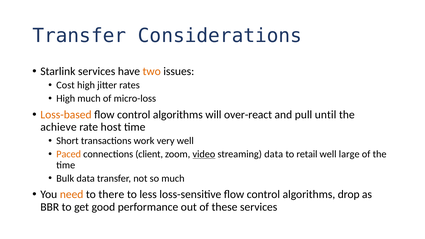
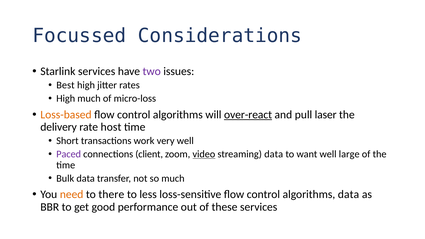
Transfer at (79, 36): Transfer -> Focussed
two colour: orange -> purple
Cost: Cost -> Best
over-react underline: none -> present
until: until -> laser
achieve: achieve -> delivery
Paced colour: orange -> purple
retail: retail -> want
algorithms drop: drop -> data
